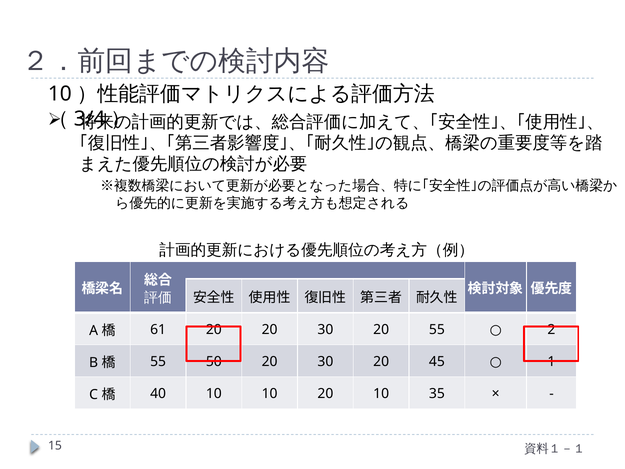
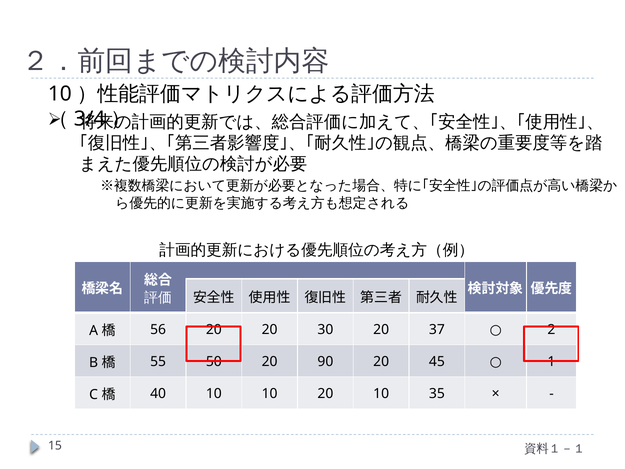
61: 61 -> 56
20 55: 55 -> 37
50 20 30: 30 -> 90
